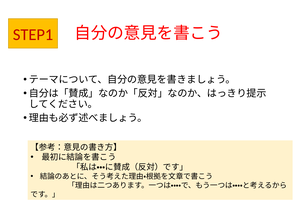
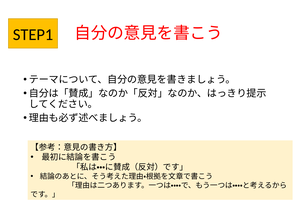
STEP1 colour: red -> black
